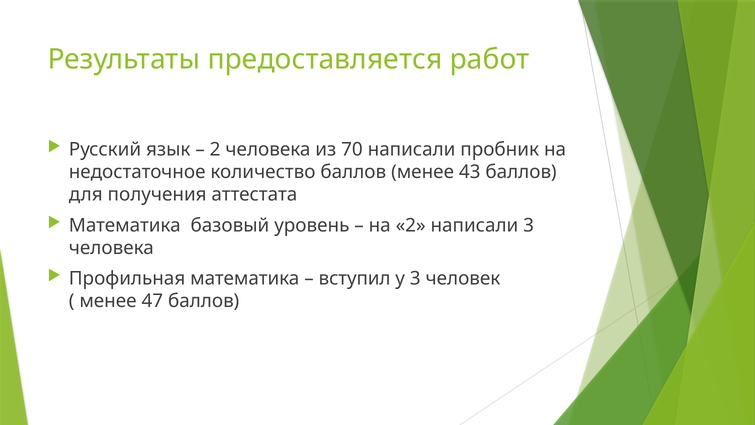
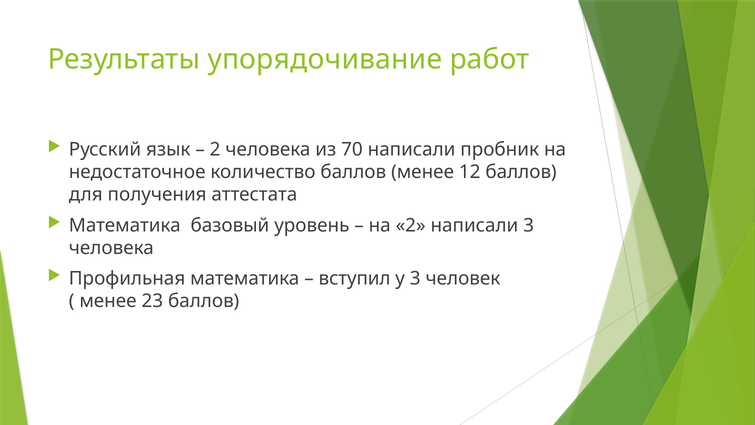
предоставляется: предоставляется -> упорядочивание
43: 43 -> 12
47: 47 -> 23
